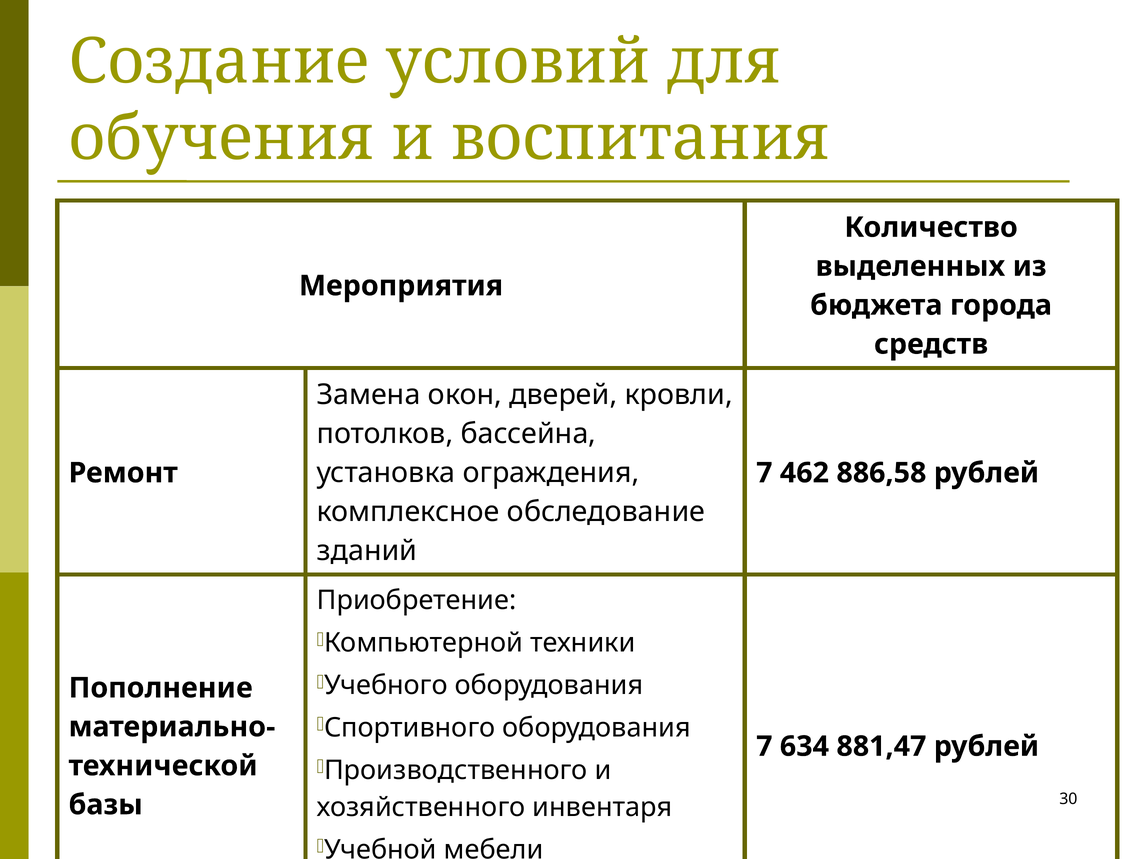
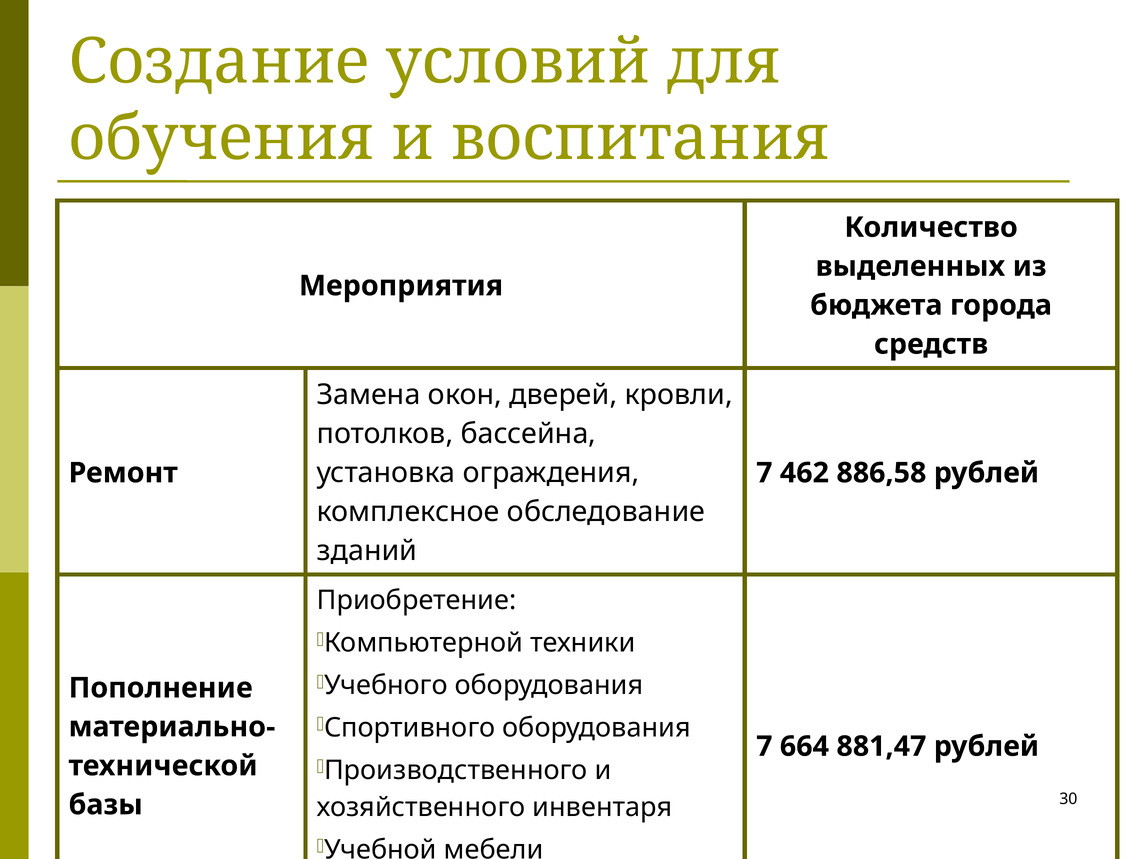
634: 634 -> 664
